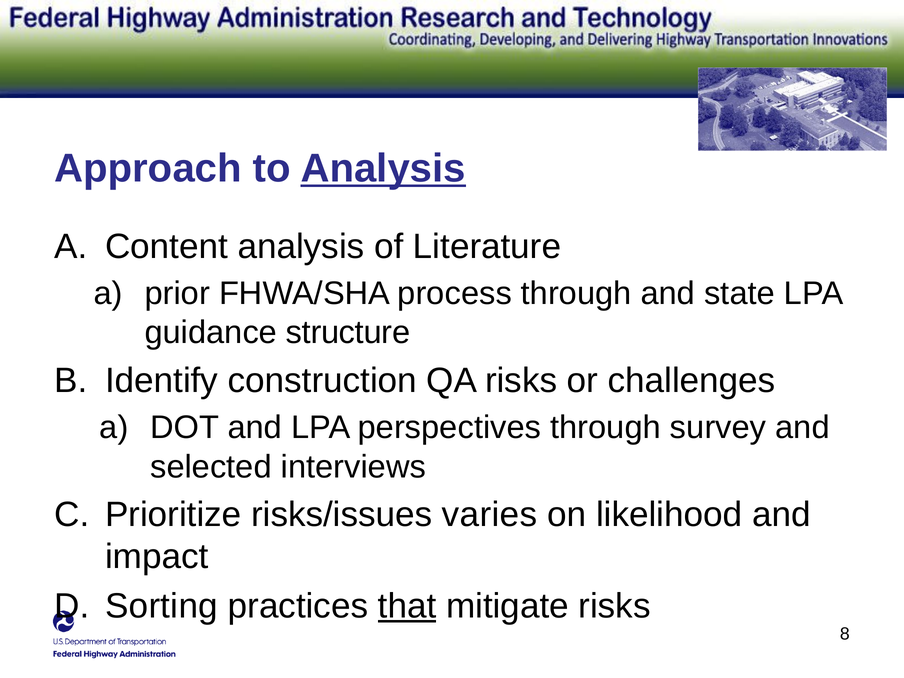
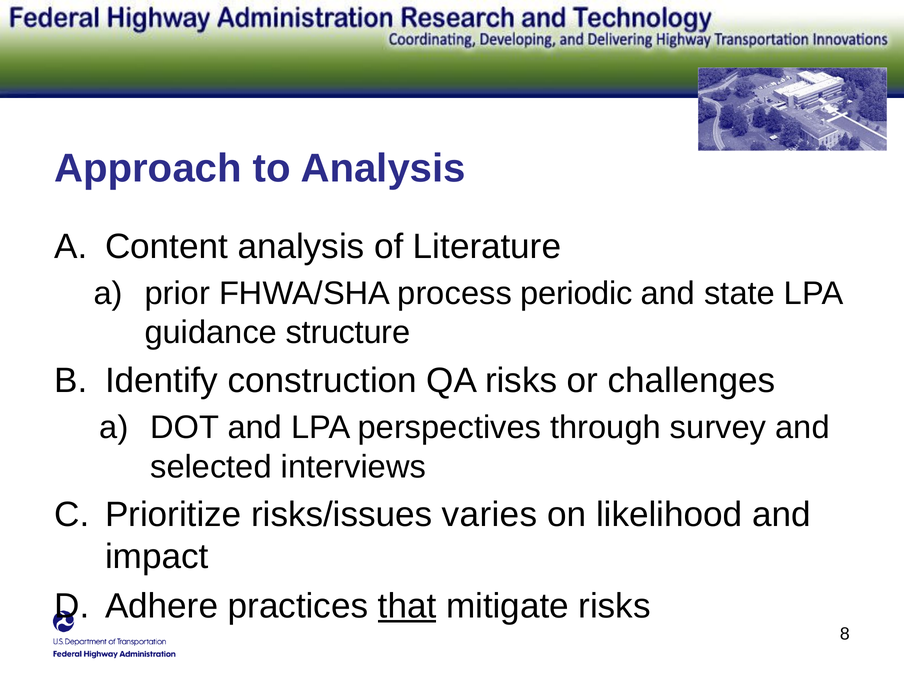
Analysis at (383, 169) underline: present -> none
process through: through -> periodic
Sorting: Sorting -> Adhere
